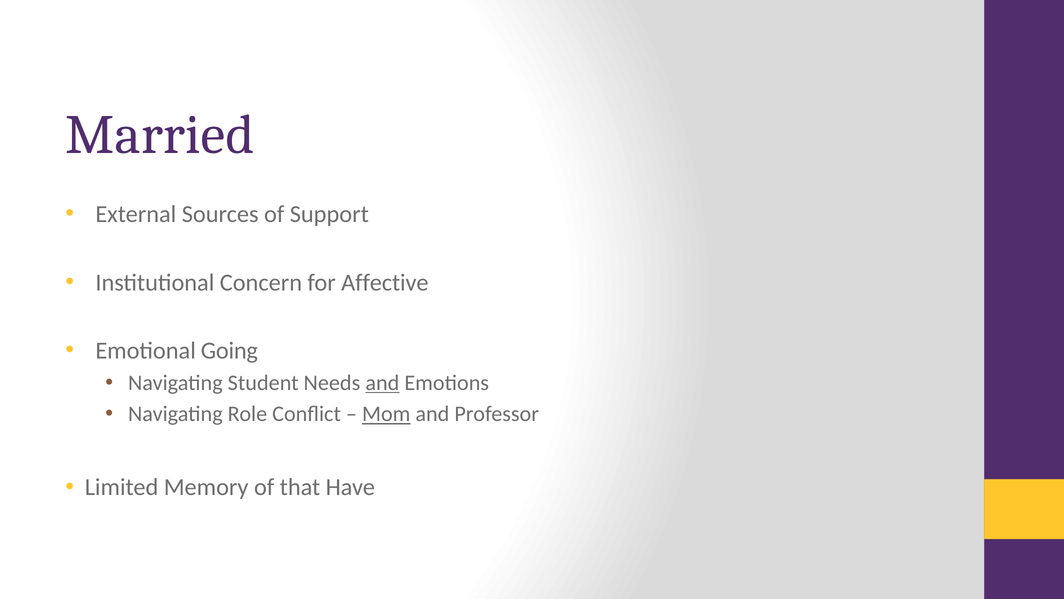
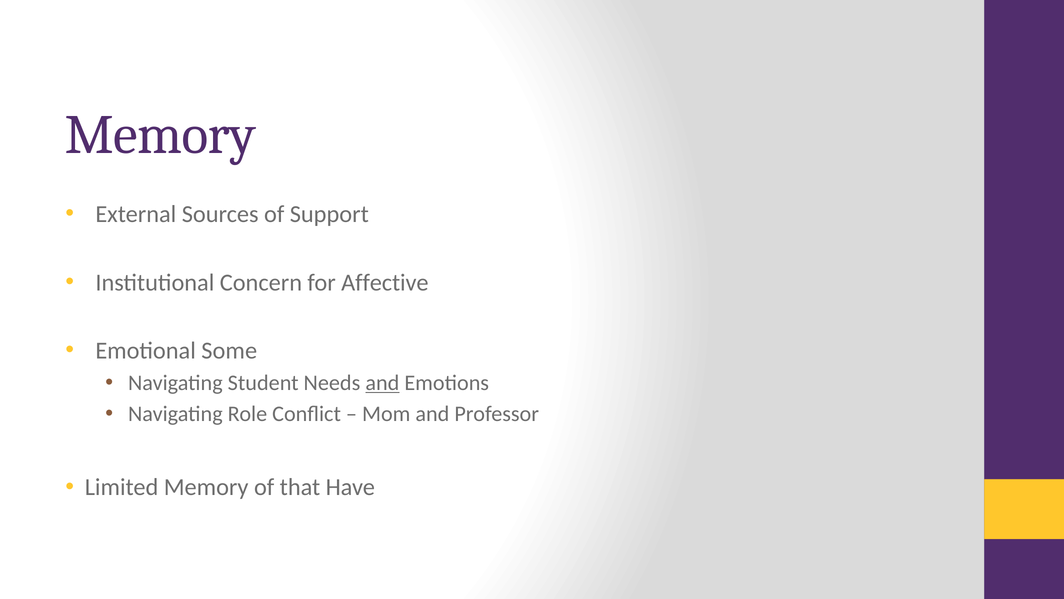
Married at (160, 135): Married -> Memory
Going: Going -> Some
Mom underline: present -> none
